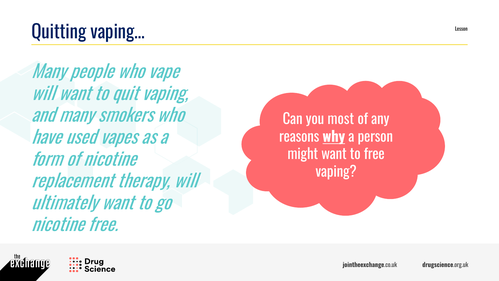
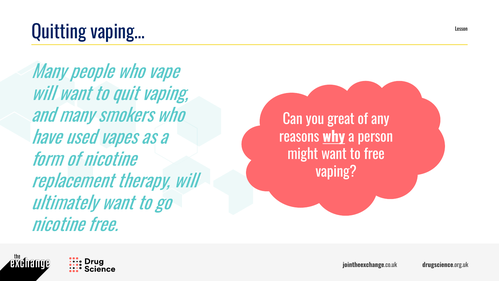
most: most -> great
